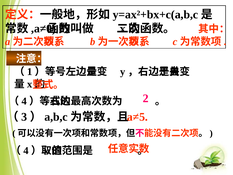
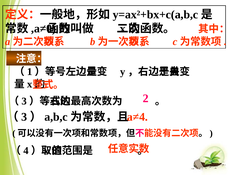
4 at (24, 101): 4 -> 3
a≠5: a≠5 -> a≠4
